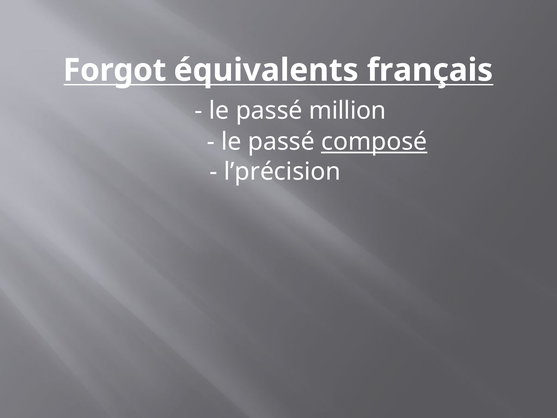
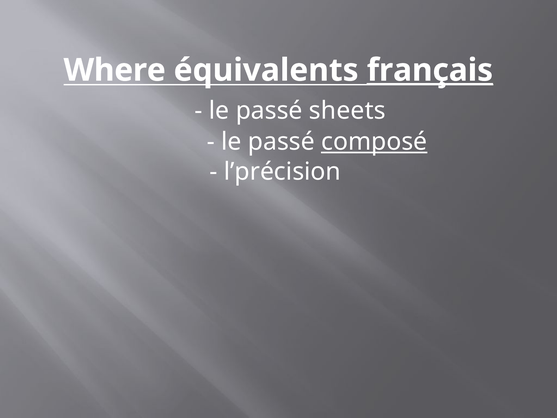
Forgot: Forgot -> Where
français underline: none -> present
million: million -> sheets
